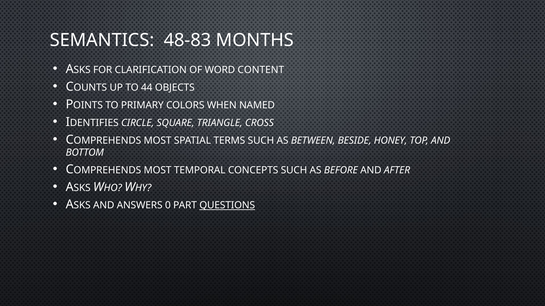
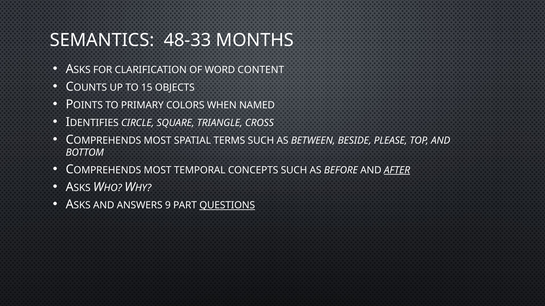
48-83: 48-83 -> 48-33
44: 44 -> 15
HONEY: HONEY -> PLEASE
AFTER underline: none -> present
0: 0 -> 9
